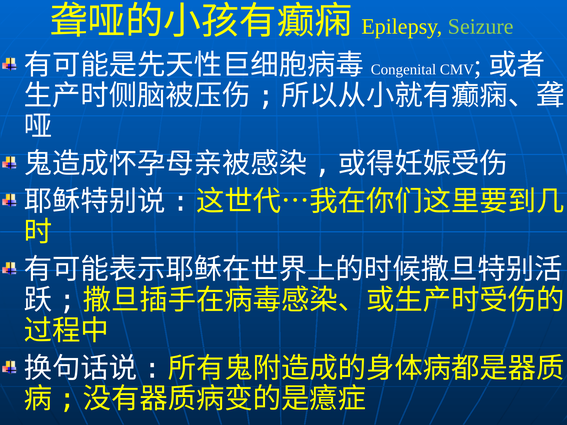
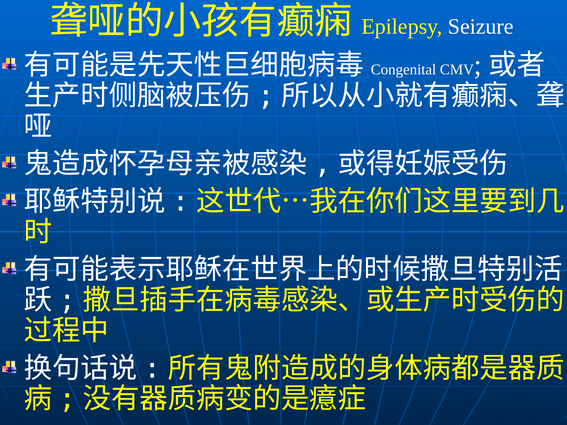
Seizure colour: light green -> white
